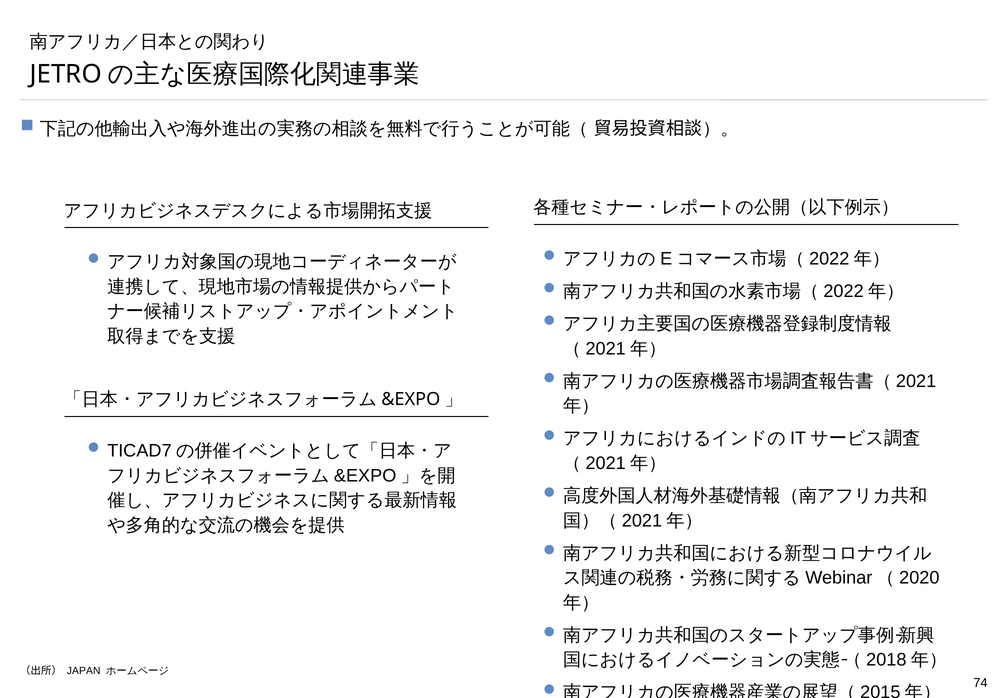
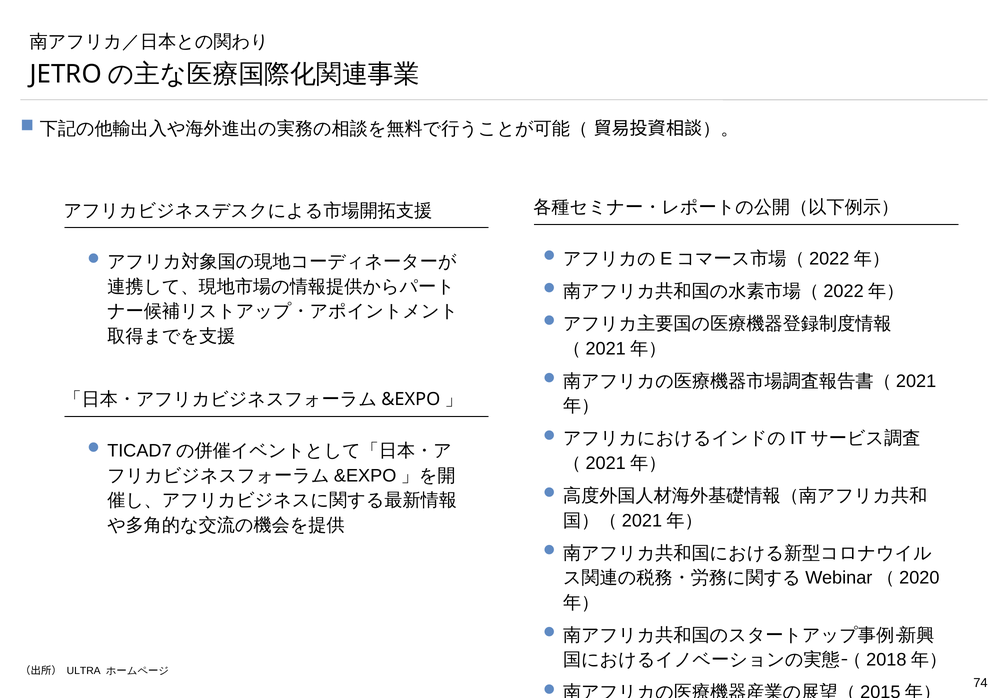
JAPAN: JAPAN -> ULTRA
